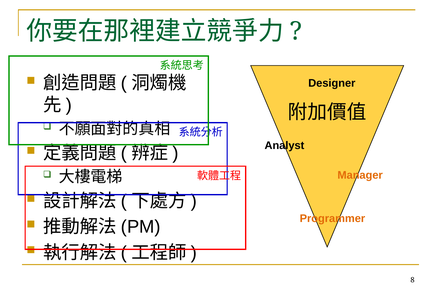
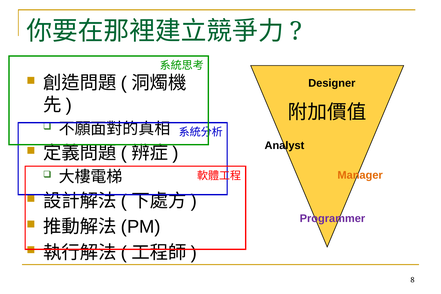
Programmer colour: orange -> purple
